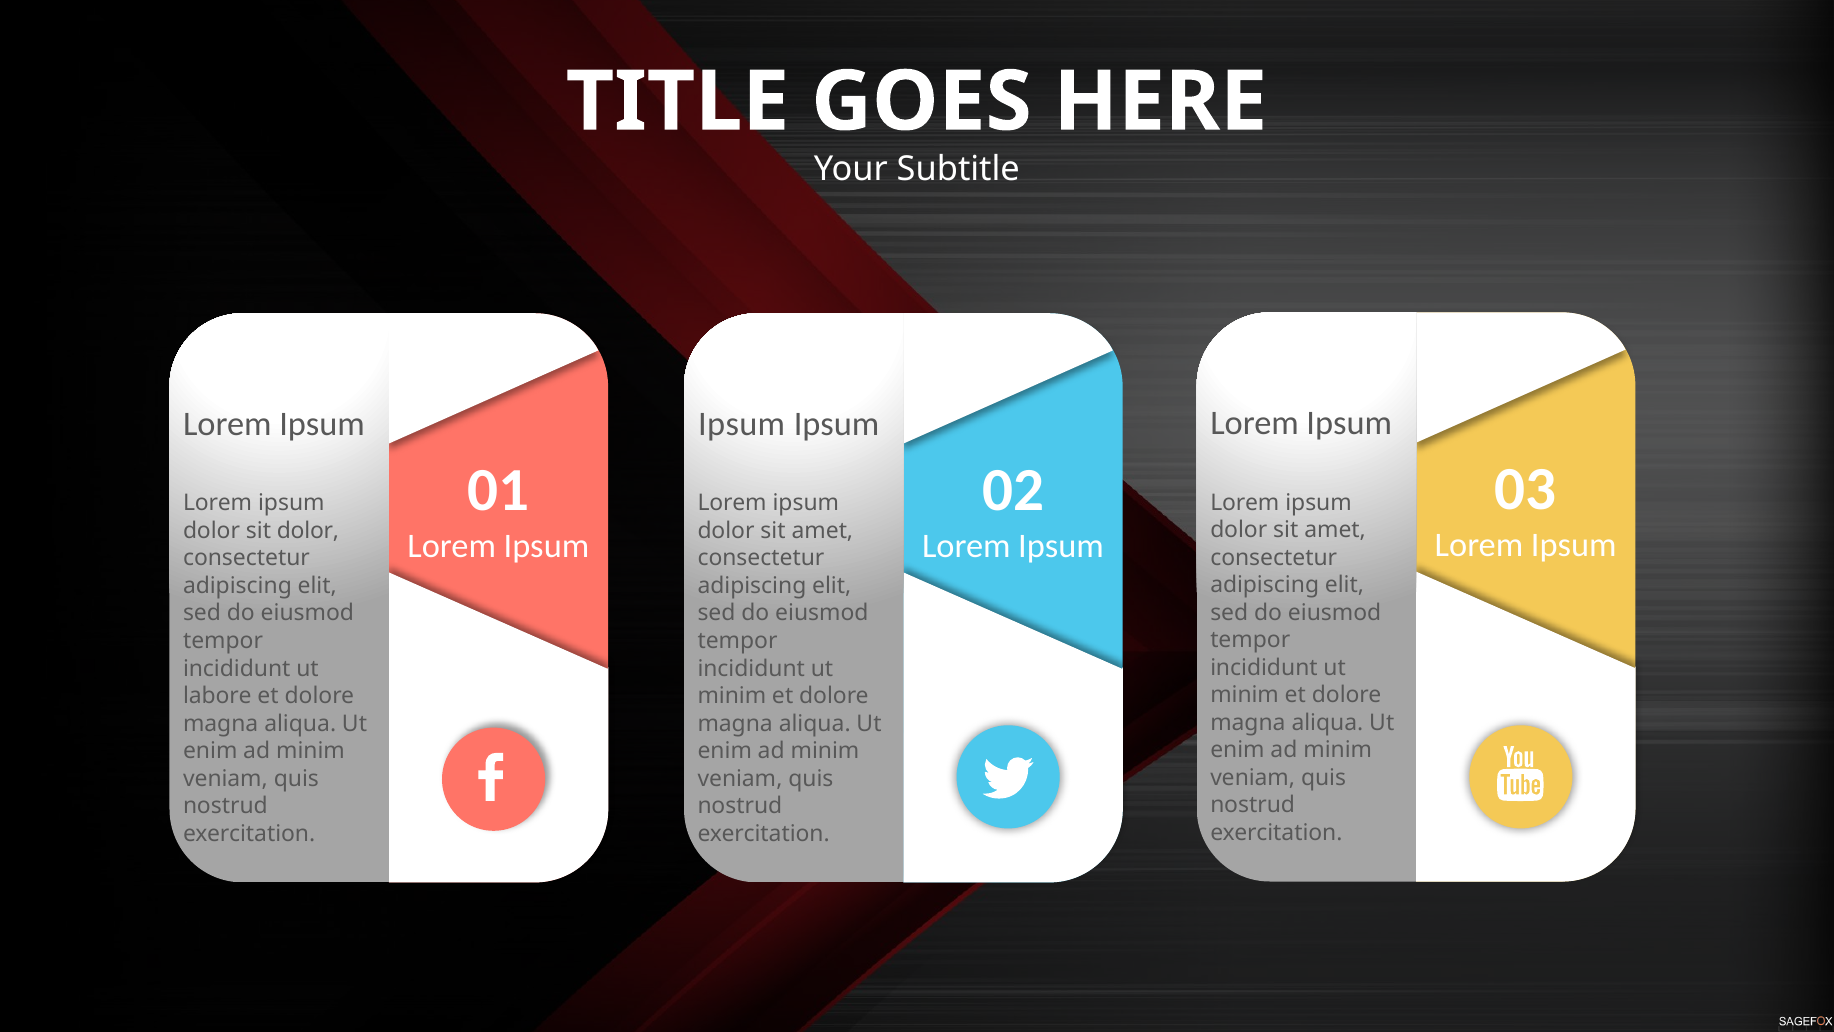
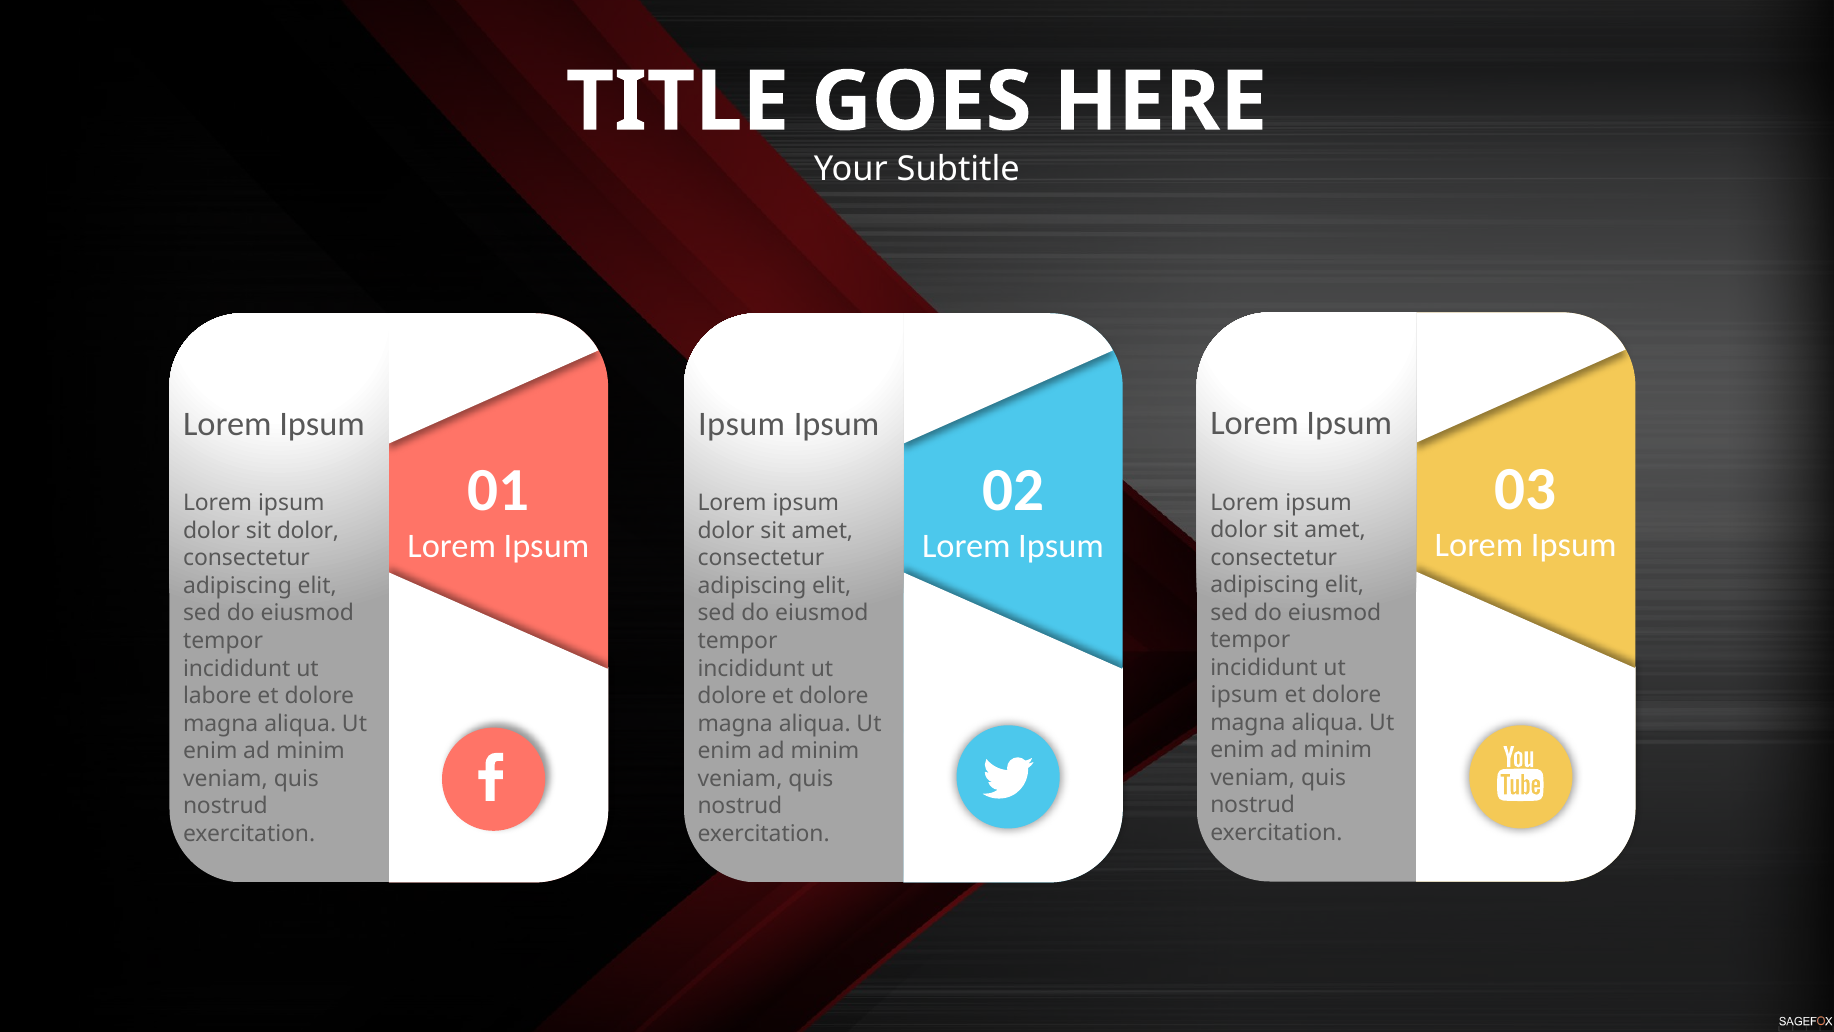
minim at (1245, 695): minim -> ipsum
minim at (732, 696): minim -> dolore
